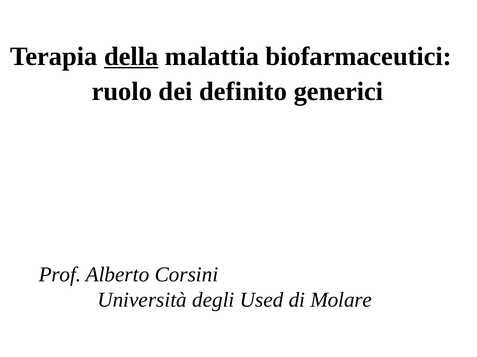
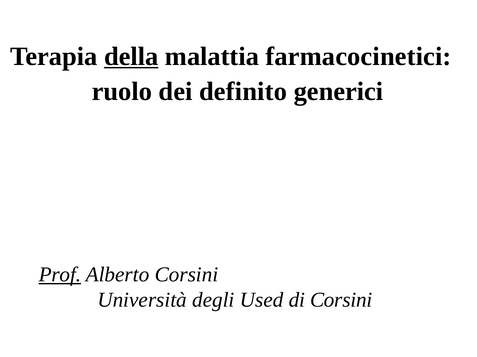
biofarmaceutici: biofarmaceutici -> farmacocinetici
Prof underline: none -> present
di Molare: Molare -> Corsini
